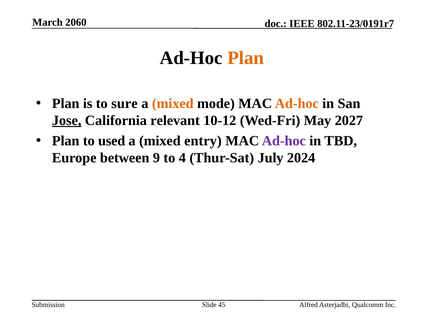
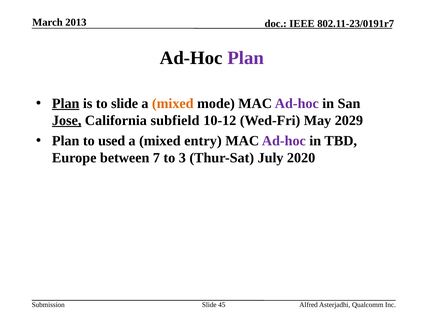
2060: 2060 -> 2013
Plan at (246, 58) colour: orange -> purple
Plan at (66, 103) underline: none -> present
to sure: sure -> slide
Ad-hoc at (297, 103) colour: orange -> purple
relevant: relevant -> subfield
2027: 2027 -> 2029
9: 9 -> 7
4: 4 -> 3
2024: 2024 -> 2020
